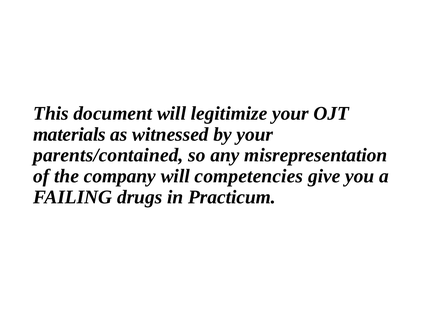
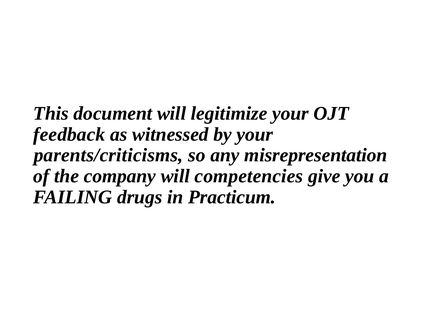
materials: materials -> feedback
parents/contained: parents/contained -> parents/criticisms
